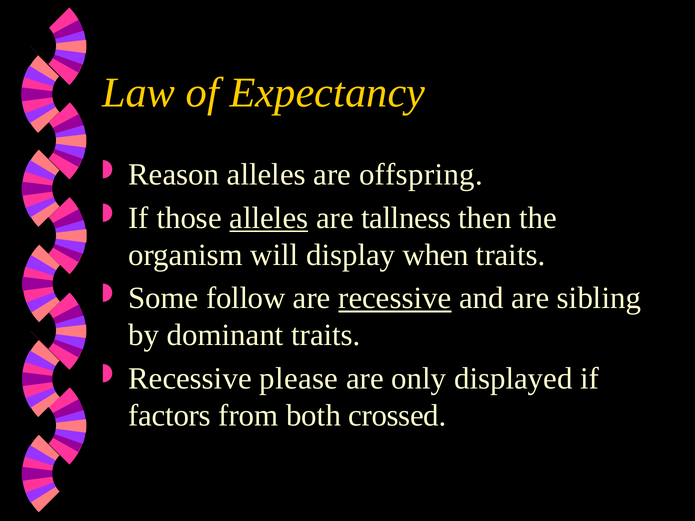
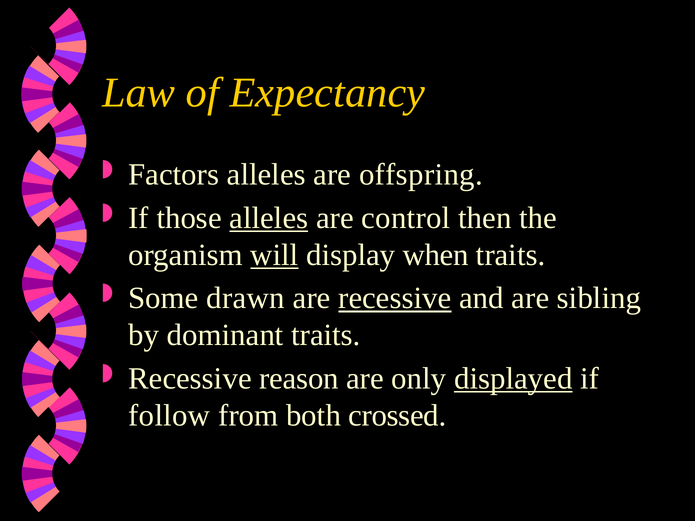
Reason: Reason -> Factors
tallness: tallness -> control
will underline: none -> present
follow: follow -> drawn
please: please -> reason
displayed underline: none -> present
factors: factors -> follow
